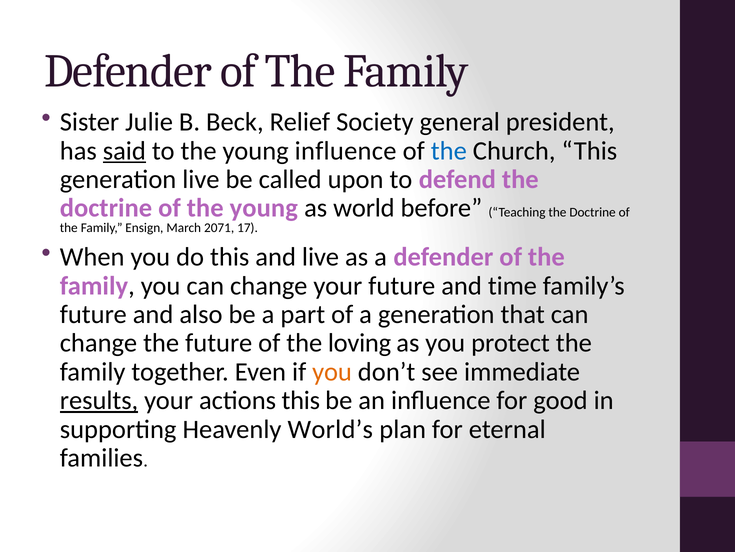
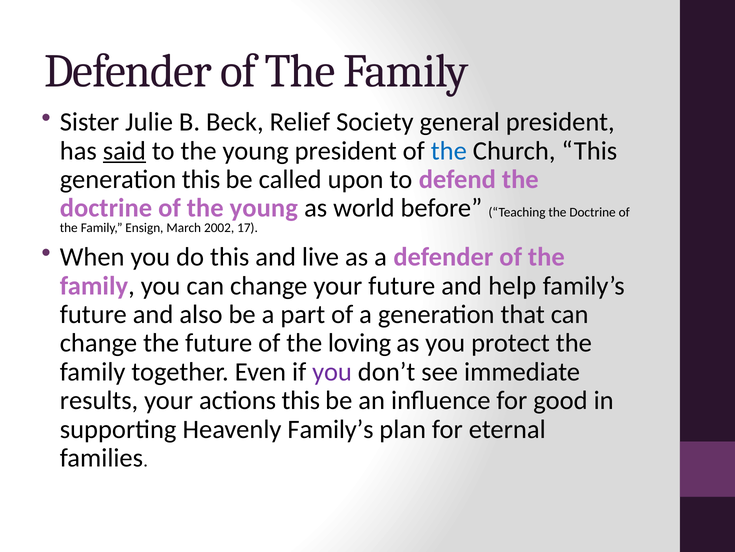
young influence: influence -> president
generation live: live -> this
2071: 2071 -> 2002
time: time -> help
you at (332, 371) colour: orange -> purple
results underline: present -> none
Heavenly World’s: World’s -> Family’s
